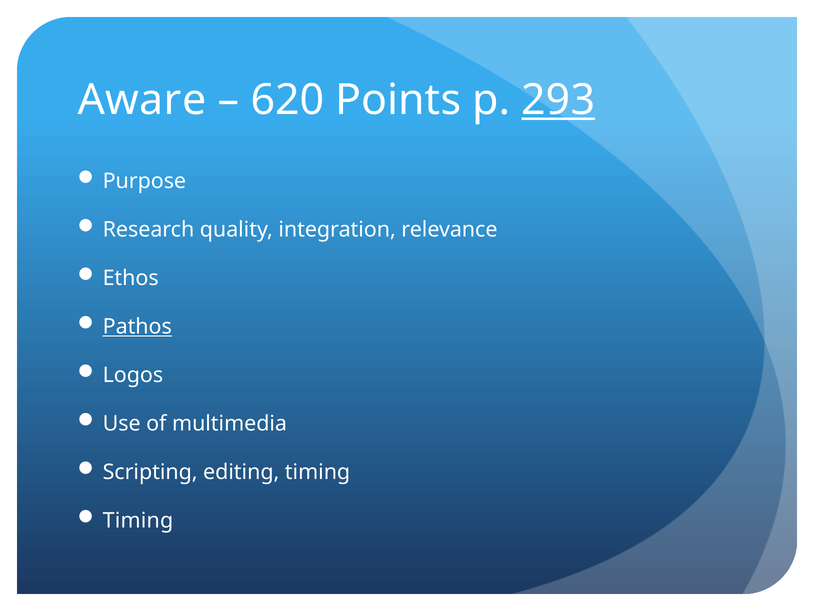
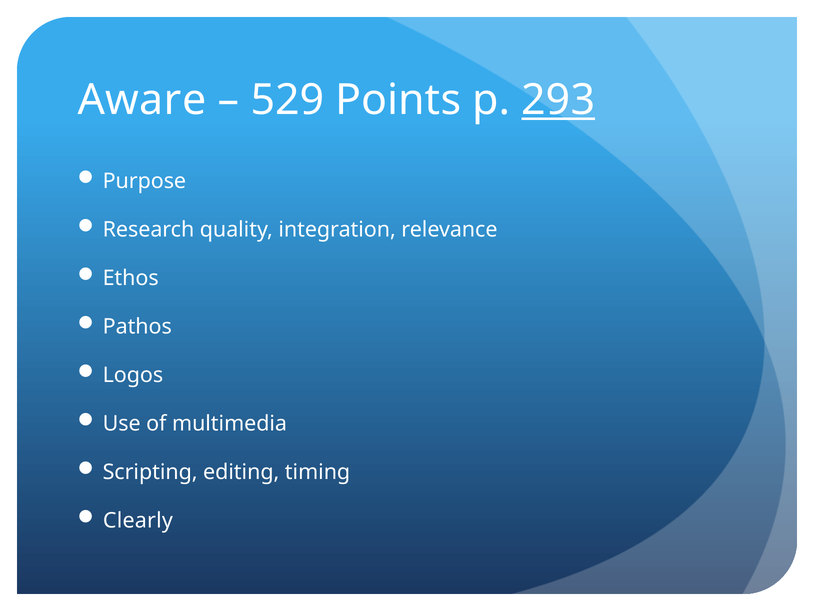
620: 620 -> 529
Pathos underline: present -> none
Timing at (138, 520): Timing -> Clearly
